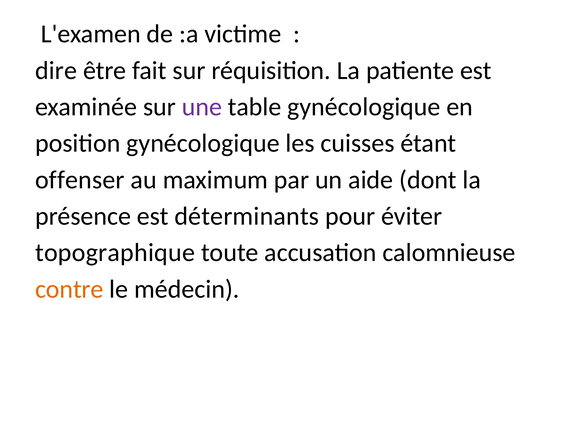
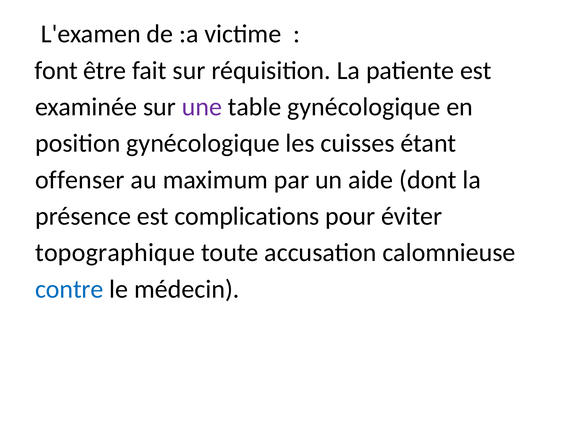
dire: dire -> font
déterminants: déterminants -> complications
contre colour: orange -> blue
